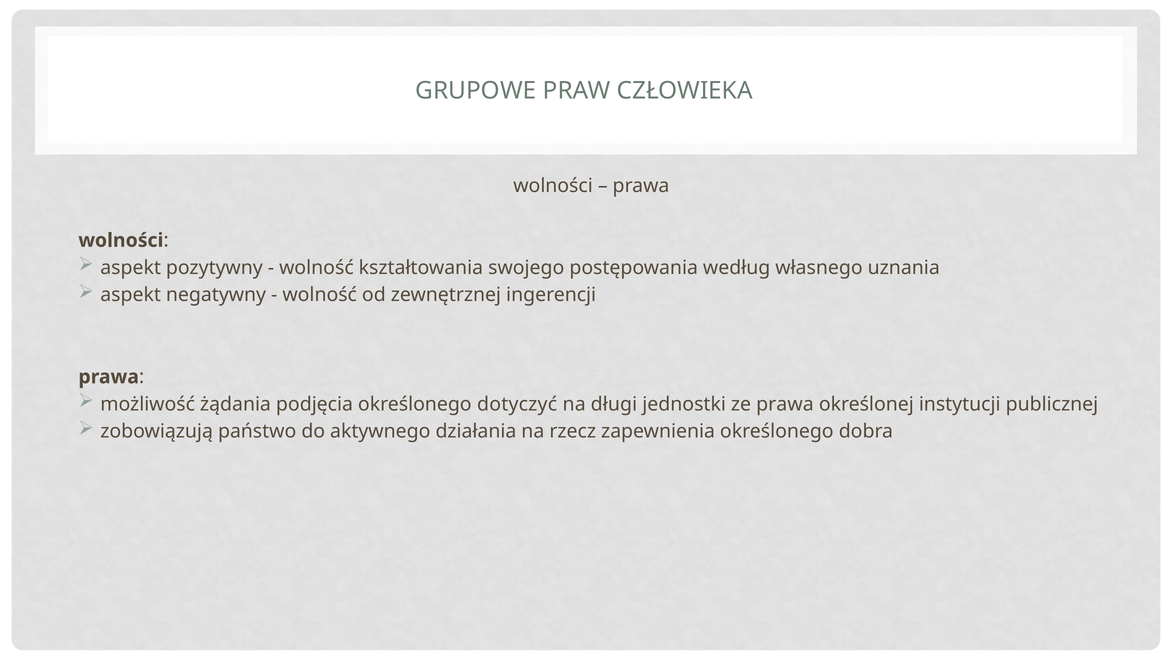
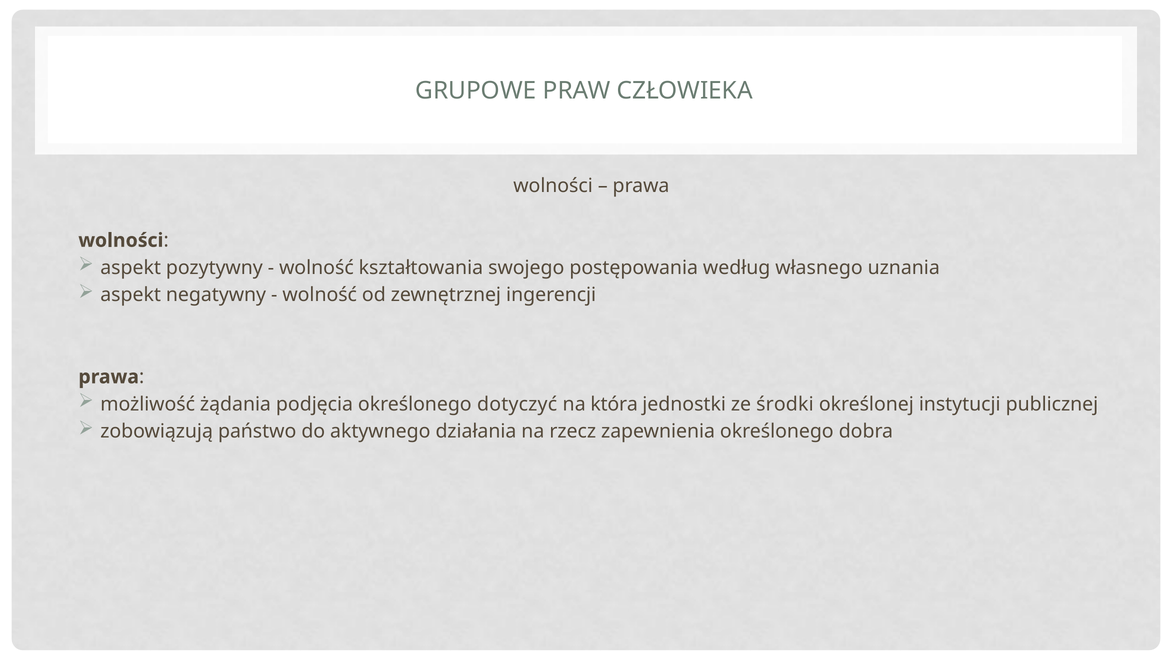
długi: długi -> która
ze prawa: prawa -> środki
